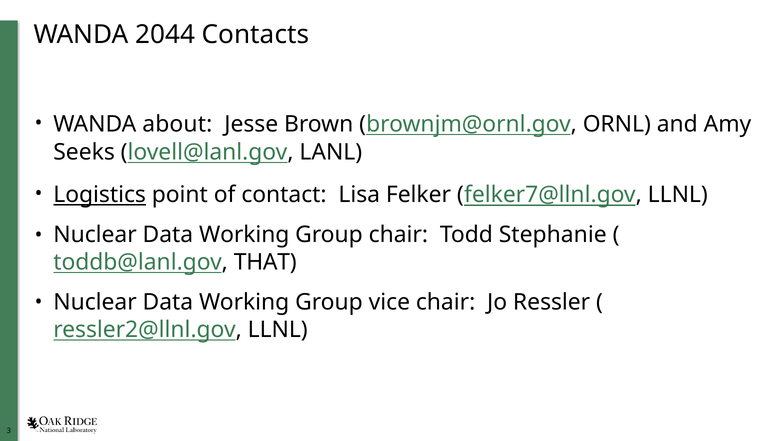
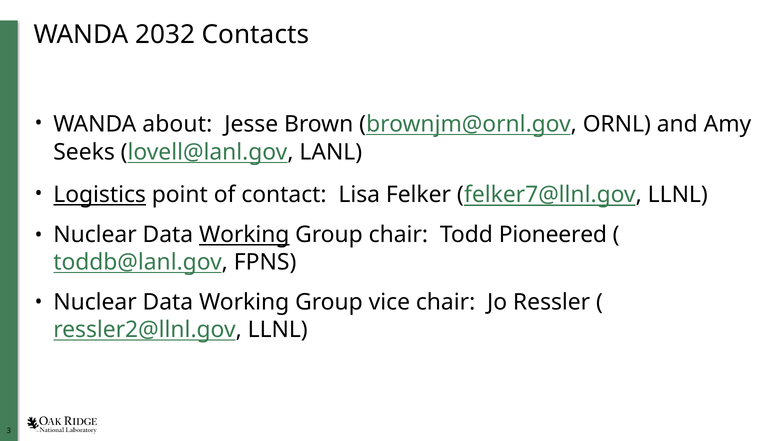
2044: 2044 -> 2032
Working at (244, 235) underline: none -> present
Stephanie: Stephanie -> Pioneered
THAT: THAT -> FPNS
